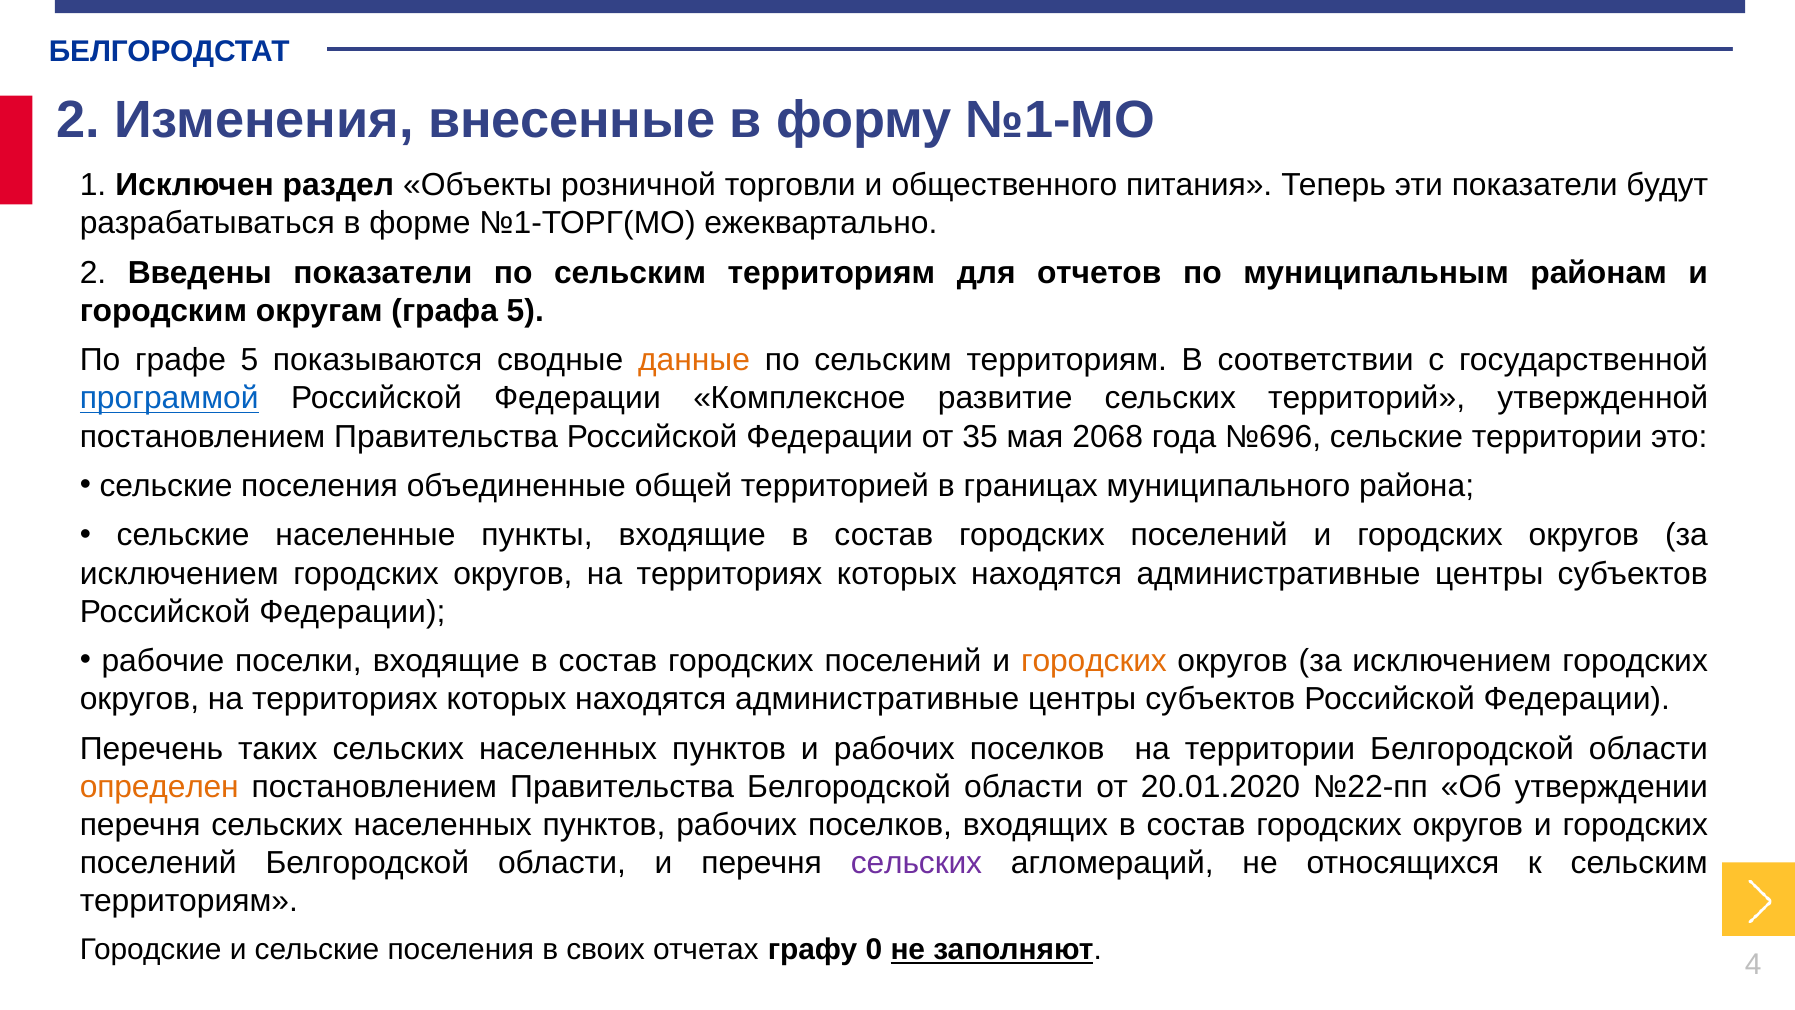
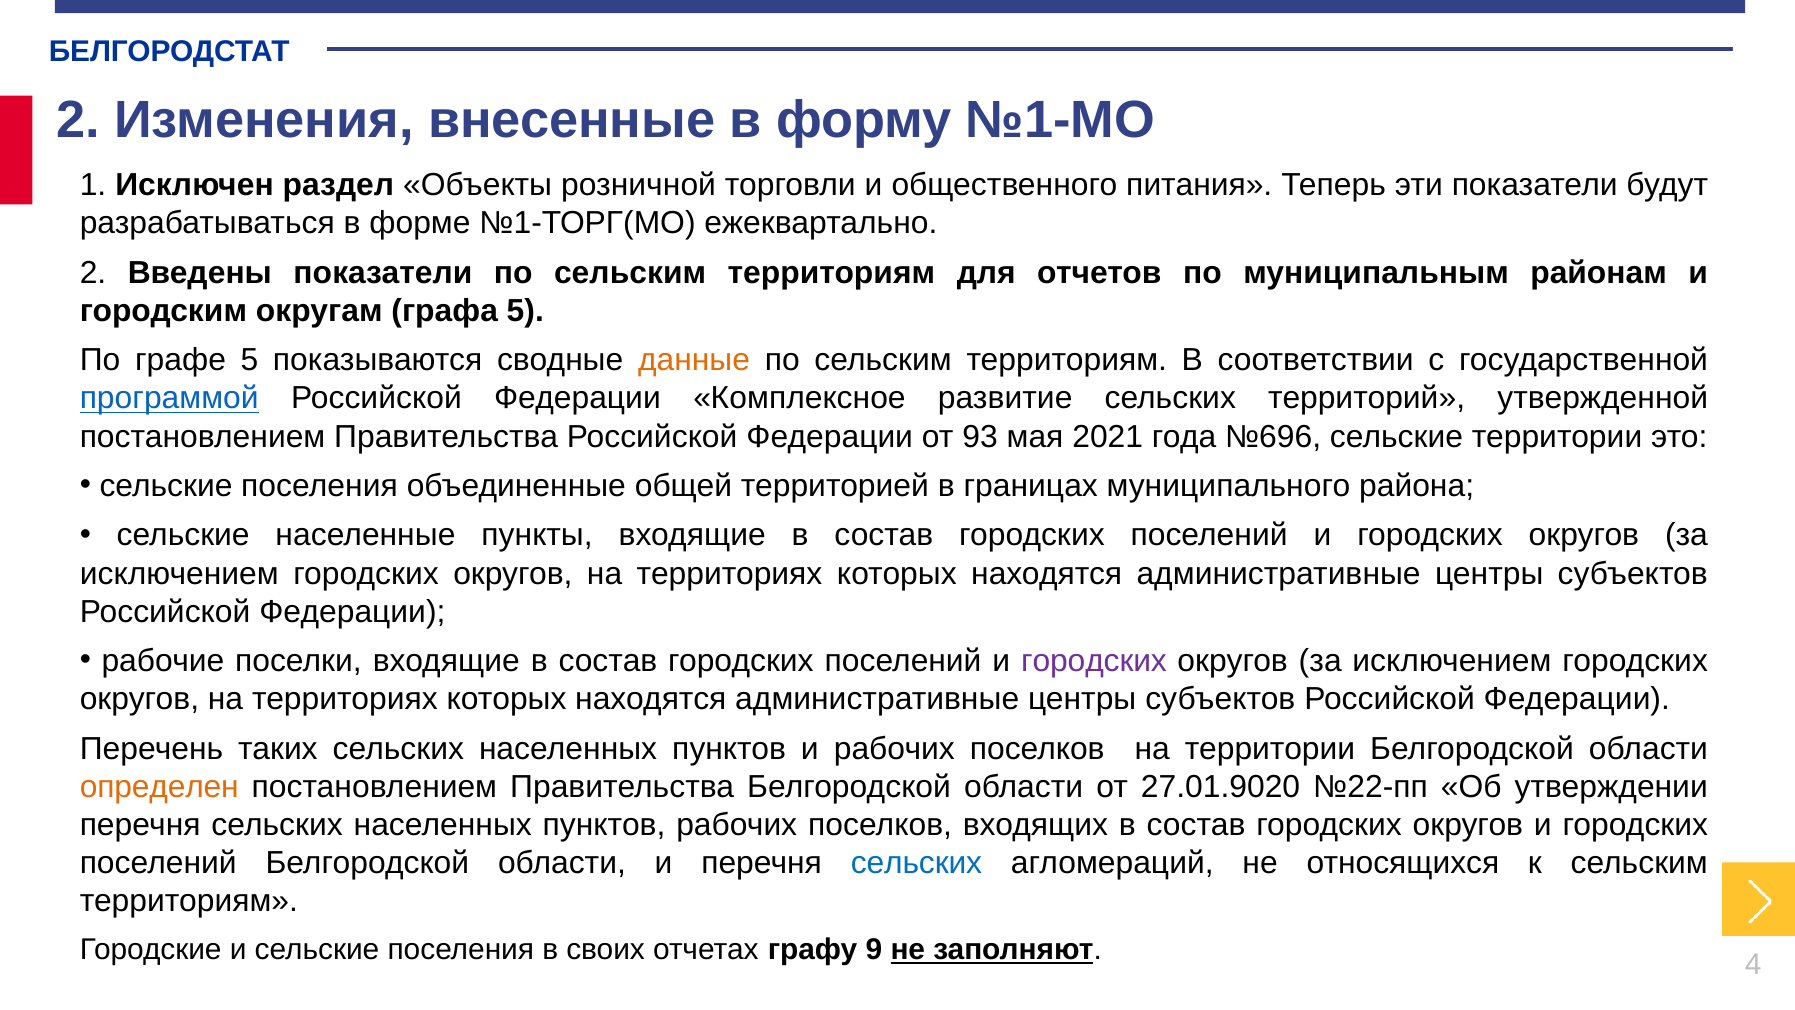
35: 35 -> 93
2068: 2068 -> 2021
городских at (1094, 661) colour: orange -> purple
20.01.2020: 20.01.2020 -> 27.01.9020
сельских at (916, 863) colour: purple -> blue
0: 0 -> 9
